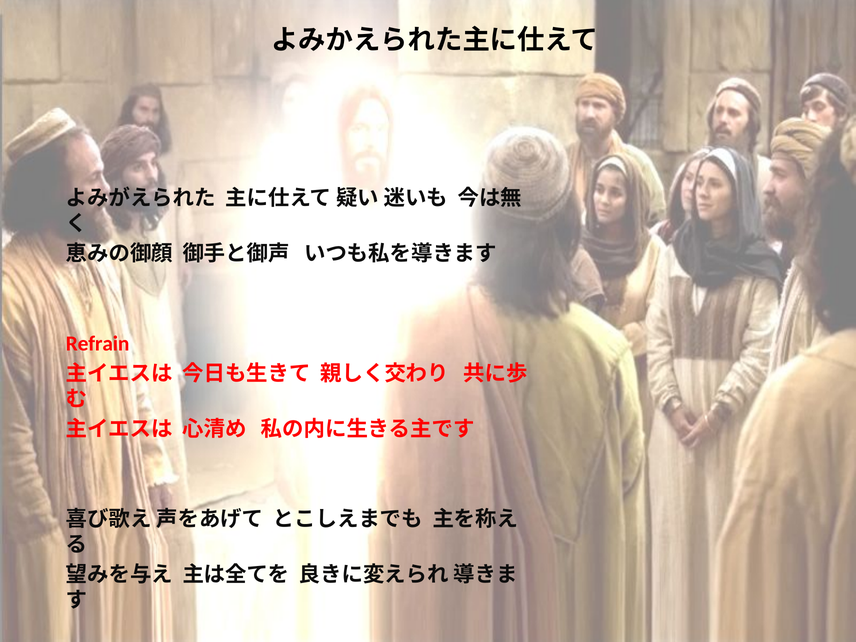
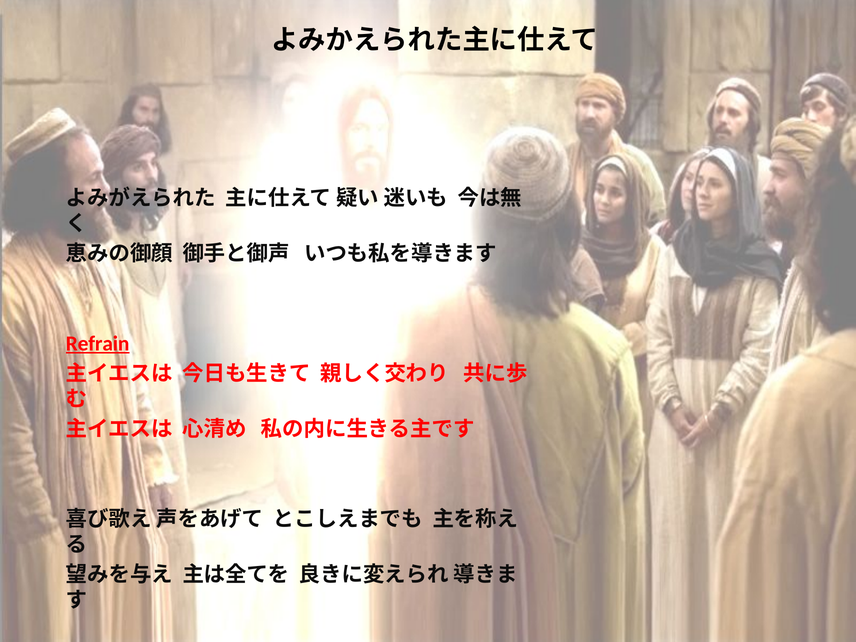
Refrain underline: none -> present
